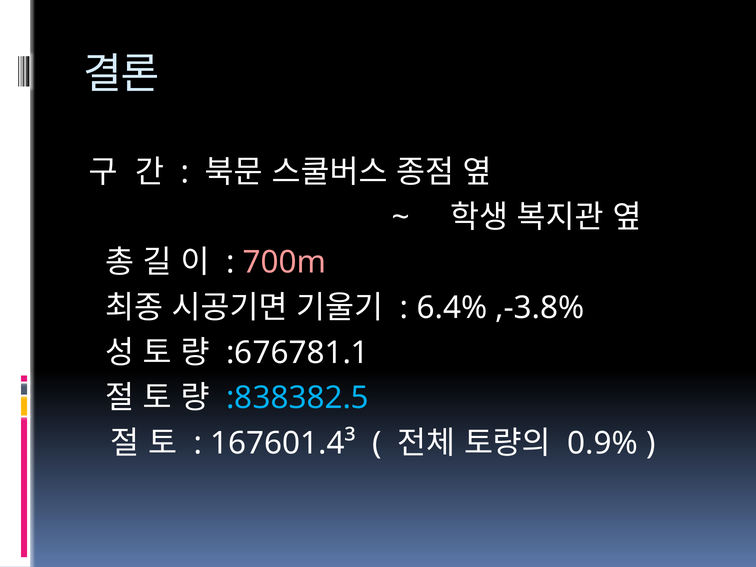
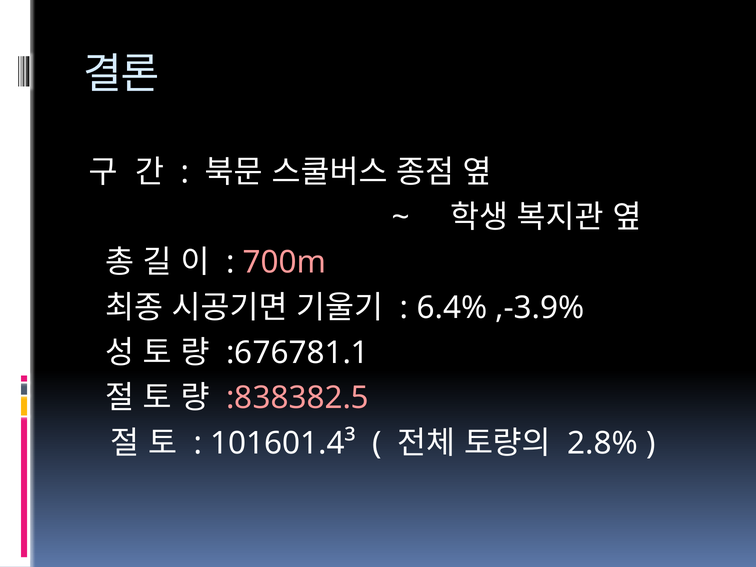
,-3.8%: ,-3.8% -> ,-3.9%
:838382.5 colour: light blue -> pink
167601.4³: 167601.4³ -> 101601.4³
0.9%: 0.9% -> 2.8%
